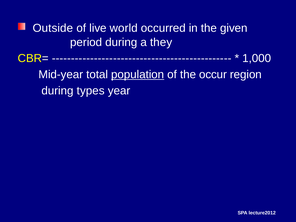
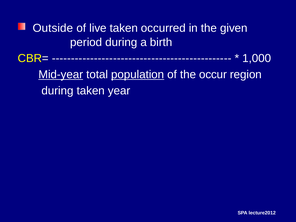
live world: world -> taken
they: they -> birth
Mid-year underline: none -> present
during types: types -> taken
